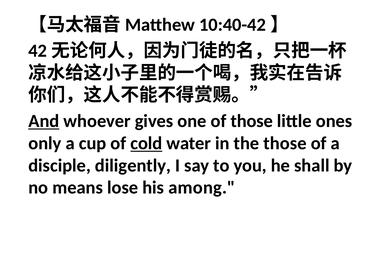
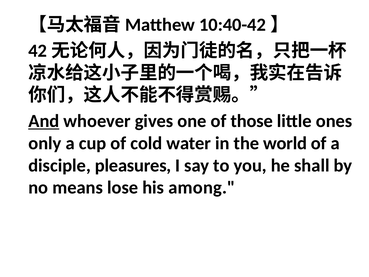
cold underline: present -> none
the those: those -> world
diligently: diligently -> pleasures
